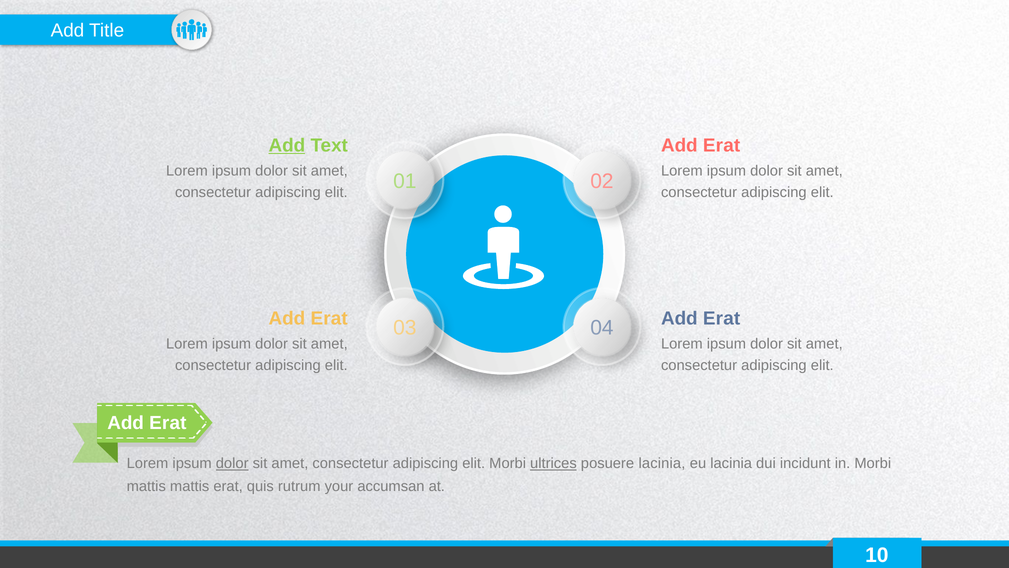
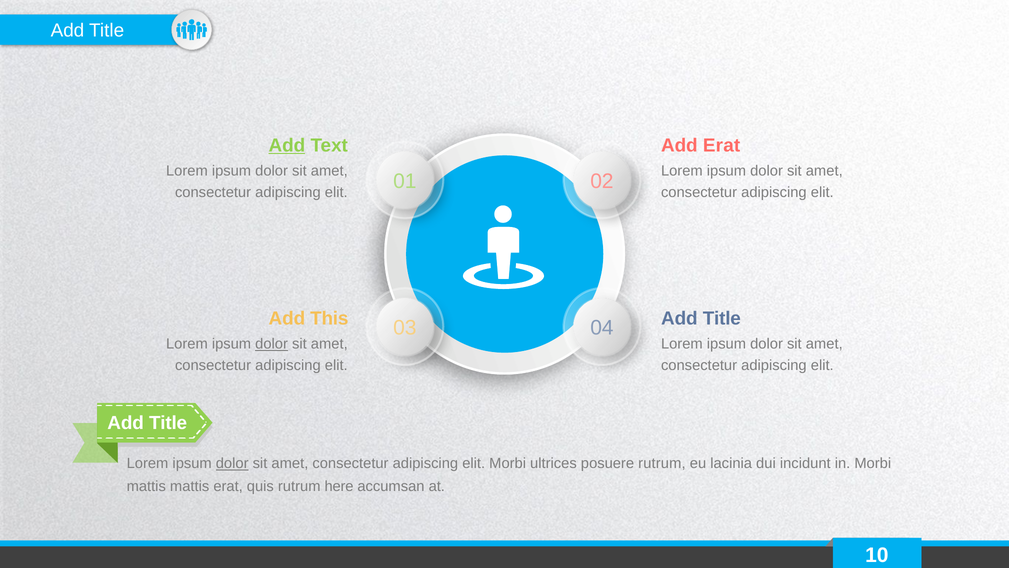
Erat at (329, 318): Erat -> This
Erat at (722, 318): Erat -> Title
dolor at (272, 344) underline: none -> present
Erat at (168, 422): Erat -> Title
ultrices underline: present -> none
posuere lacinia: lacinia -> rutrum
your: your -> here
